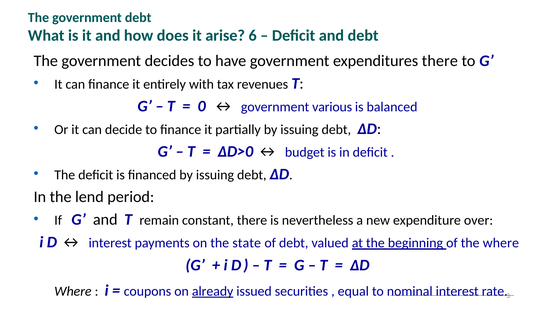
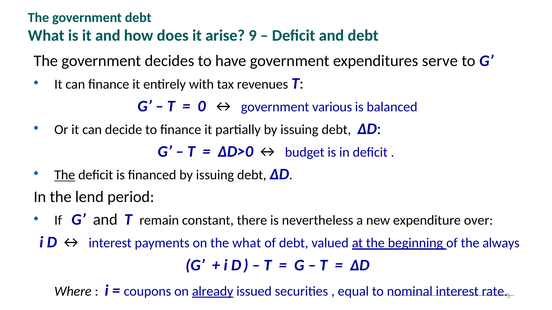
6: 6 -> 9
expenditures there: there -> serve
The at (65, 175) underline: none -> present
the state: state -> what
the where: where -> always
